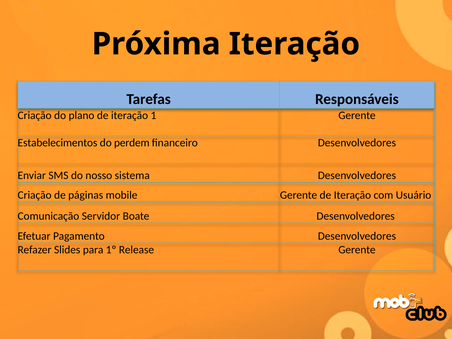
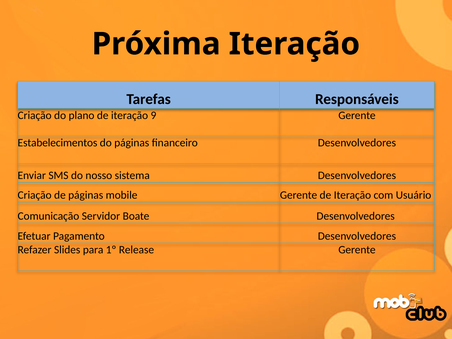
1: 1 -> 9
do perdem: perdem -> páginas
